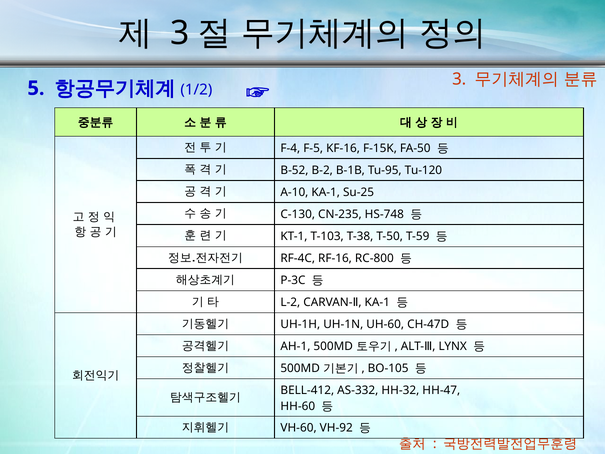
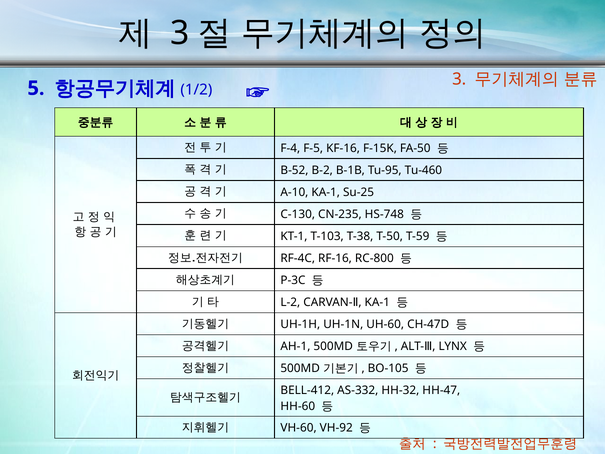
Tu-120: Tu-120 -> Tu-460
